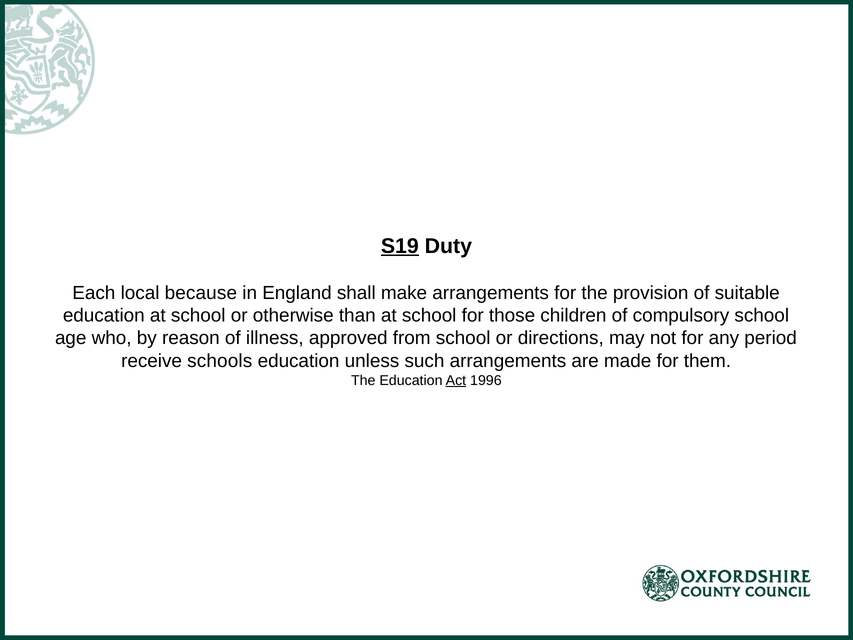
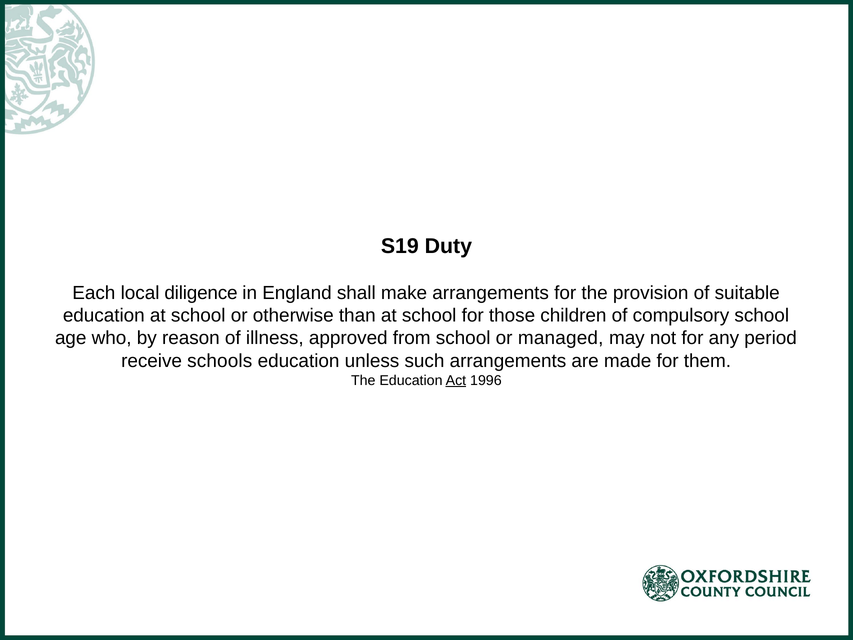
S19 underline: present -> none
because: because -> diligence
directions: directions -> managed
